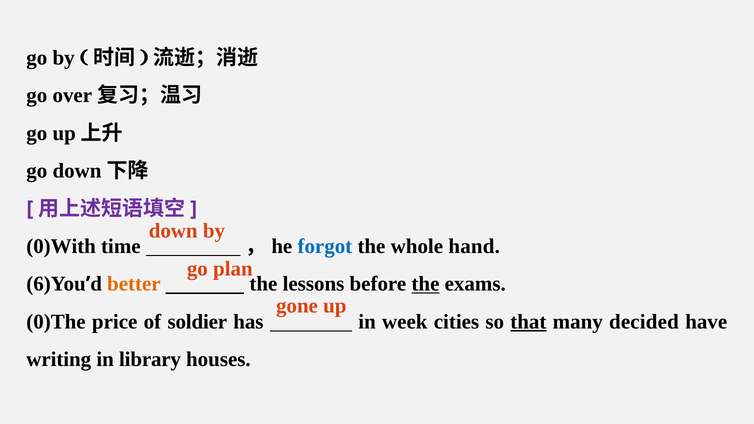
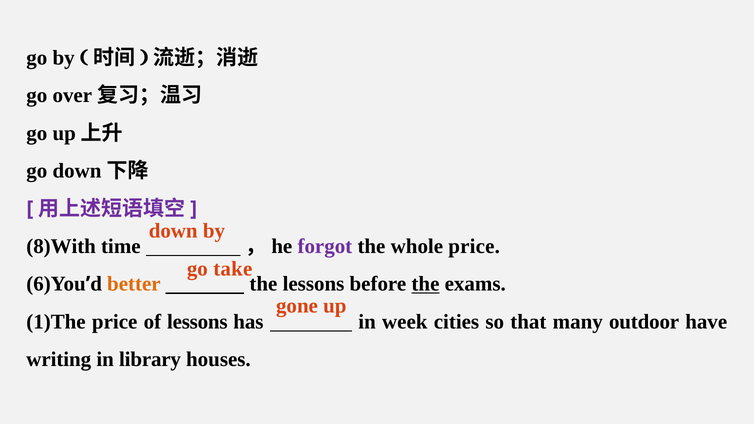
0)With: 0)With -> 8)With
forgot colour: blue -> purple
whole hand: hand -> price
plan: plan -> take
0)The: 0)The -> 1)The
of soldier: soldier -> lessons
that underline: present -> none
decided: decided -> outdoor
